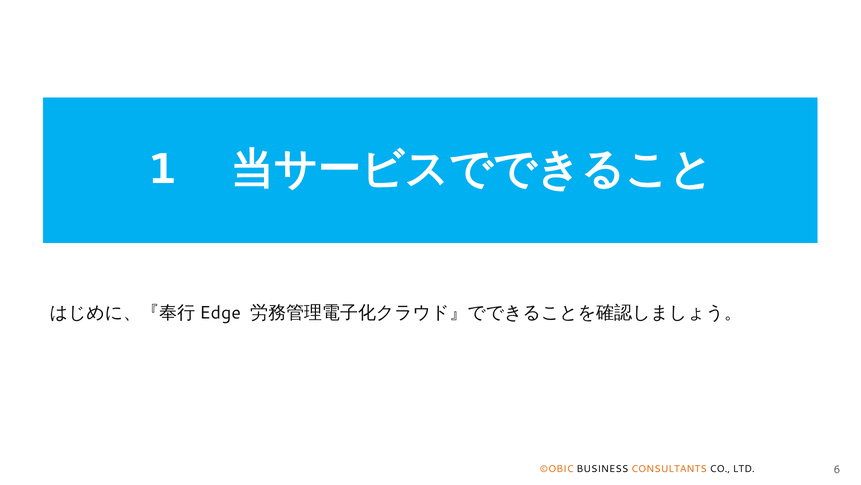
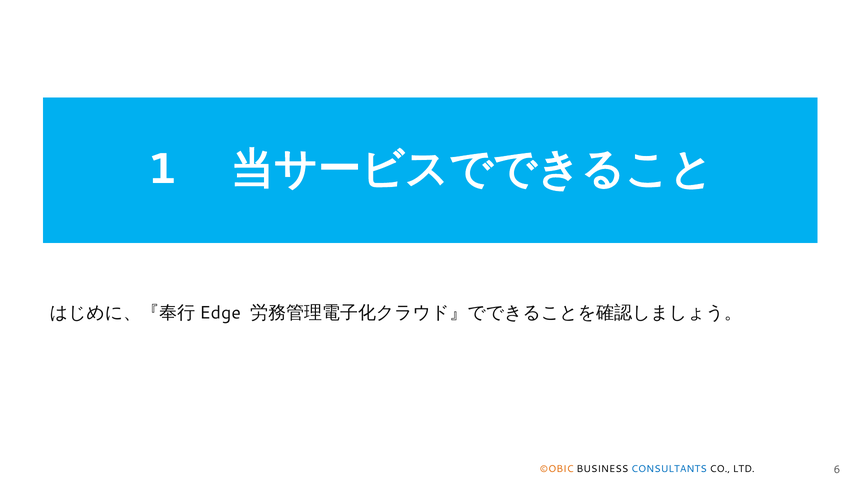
CONSULTANTS colour: orange -> blue
